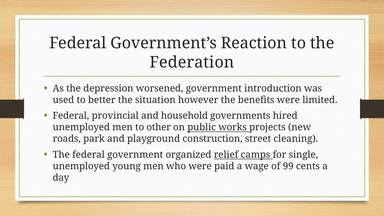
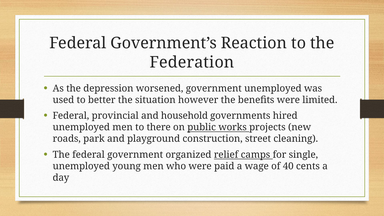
government introduction: introduction -> unemployed
other: other -> there
99: 99 -> 40
